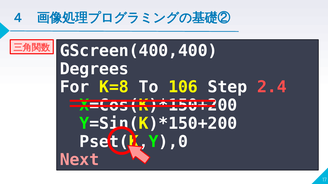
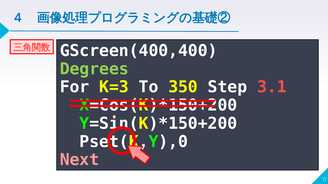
Degrees colour: white -> light green
K=8: K=8 -> K=3
106: 106 -> 350
2.4: 2.4 -> 3.1
